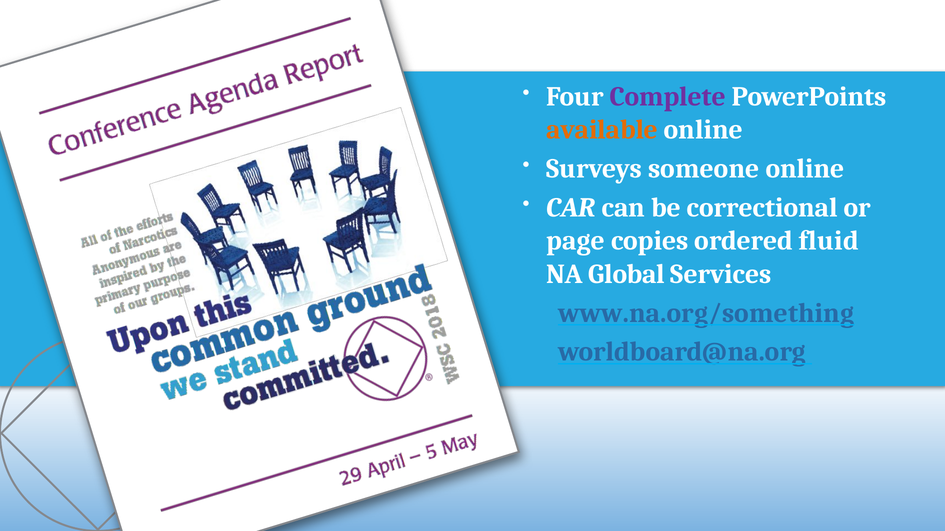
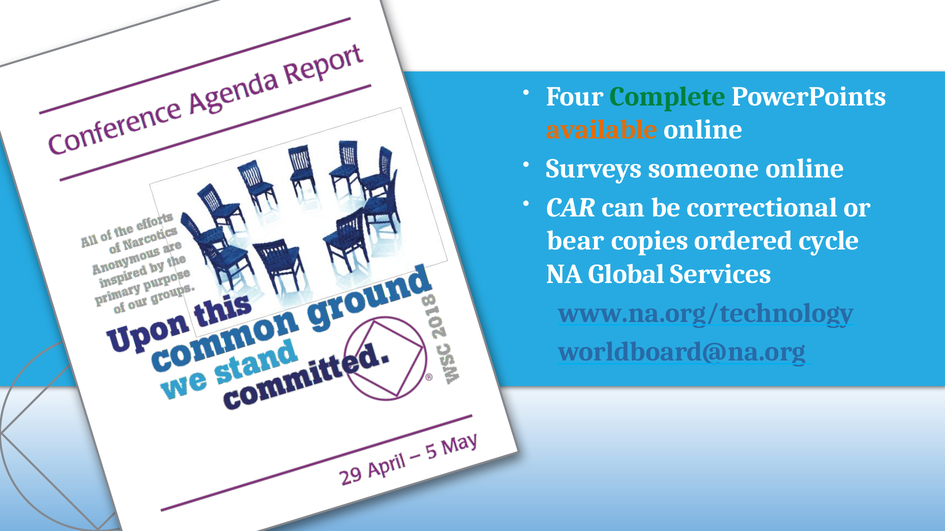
Complete colour: purple -> green
page: page -> bear
fluid: fluid -> cycle
www.na.org/something: www.na.org/something -> www.na.org/technology
